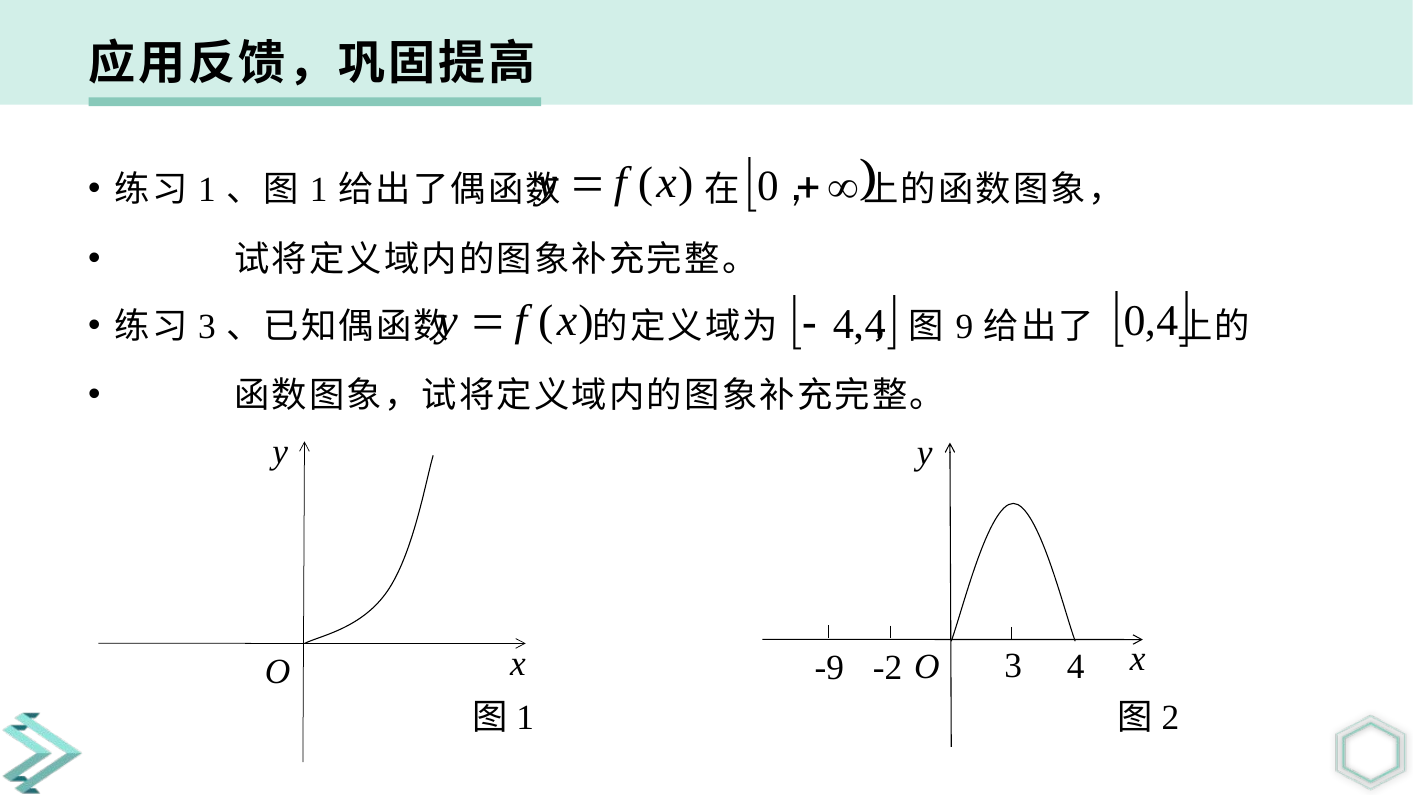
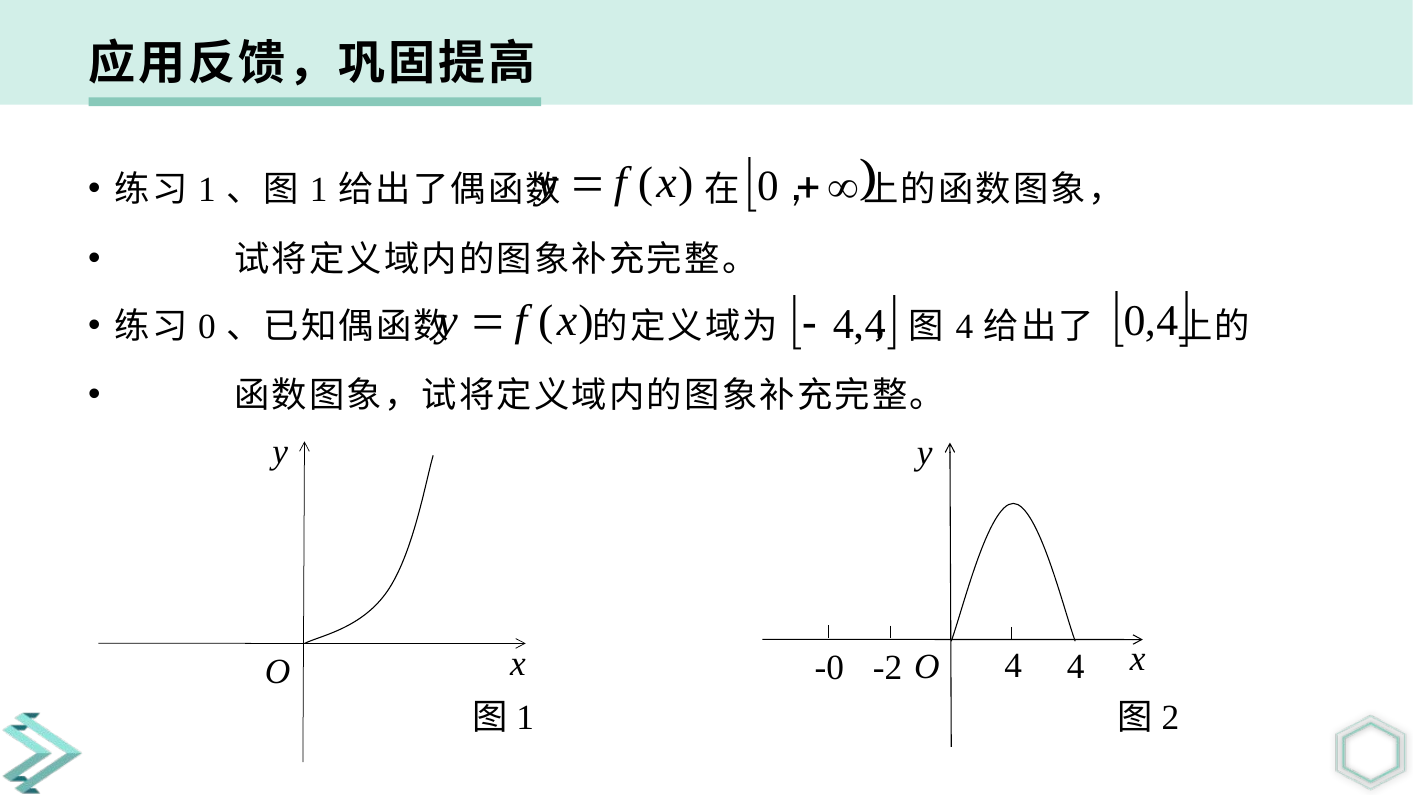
3 at (207, 326): 3 -> 0
9 at (964, 326): 9 -> 4
-9: -9 -> -0
-2 3: 3 -> 4
